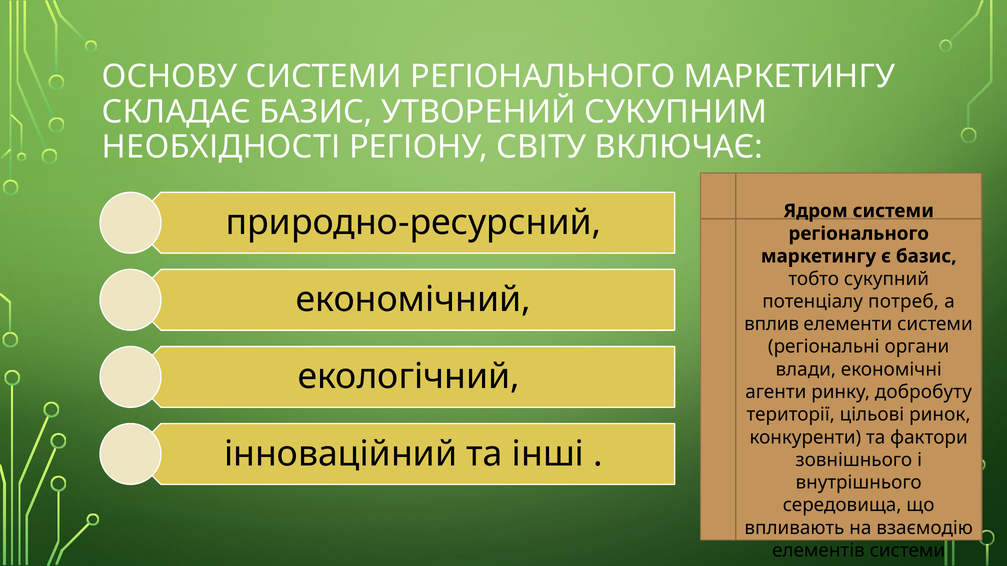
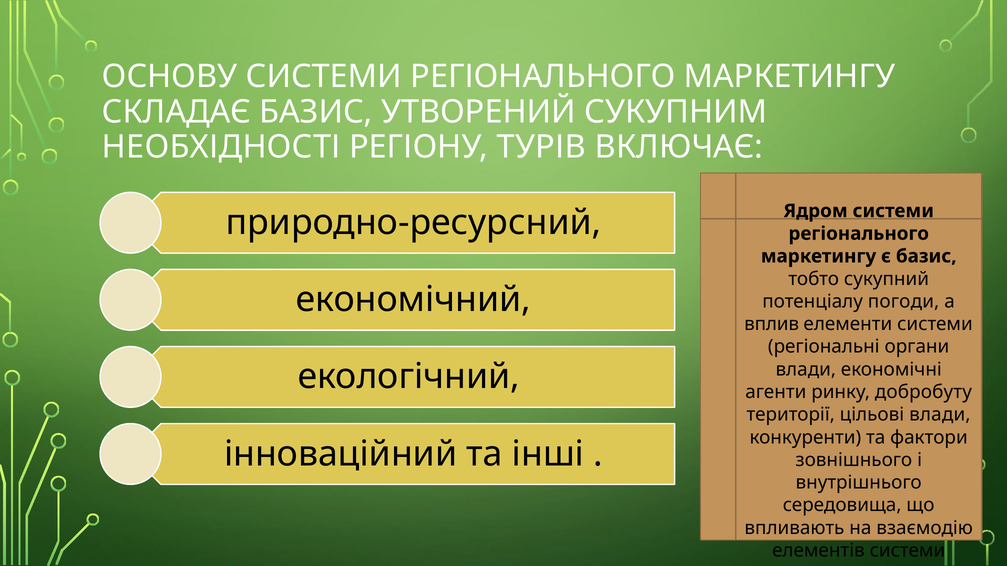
СВІТУ: СВІТУ -> ТУРІВ
потреб: потреб -> погоди
цільові ринок: ринок -> влади
